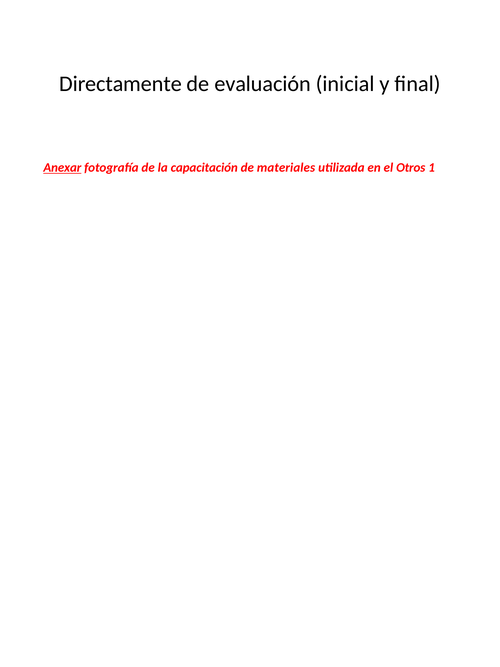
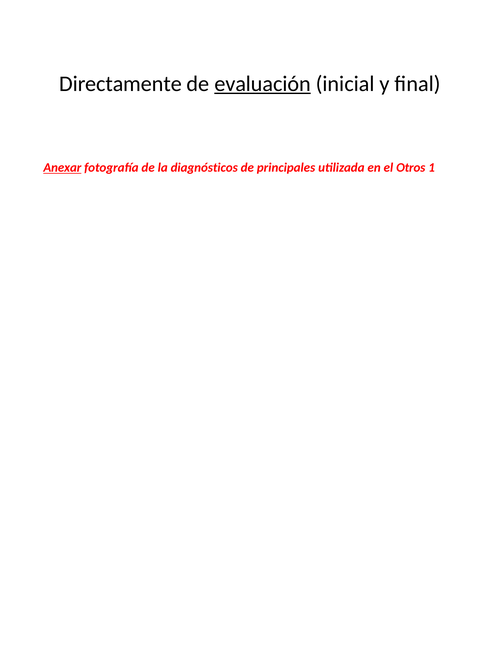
evaluación underline: none -> present
capacitación: capacitación -> diagnósticos
materiales: materiales -> principales
